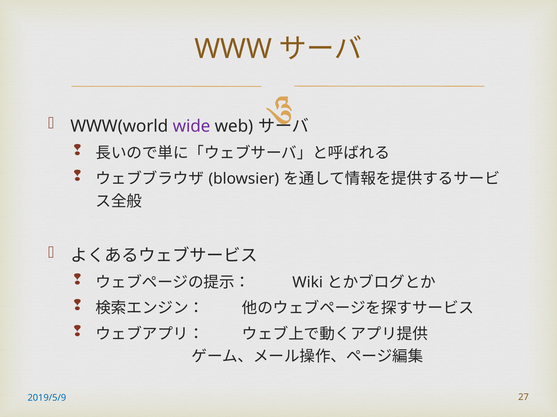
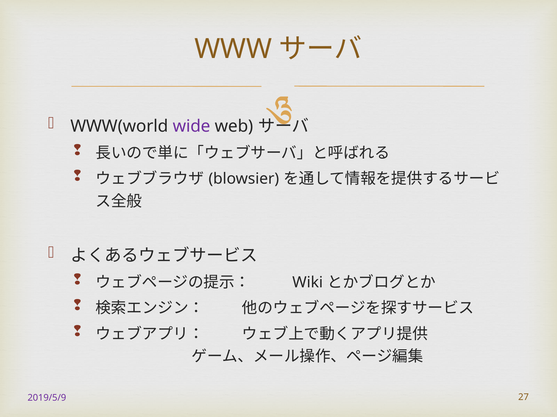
2019/5/9 colour: blue -> purple
